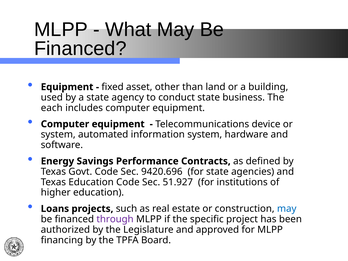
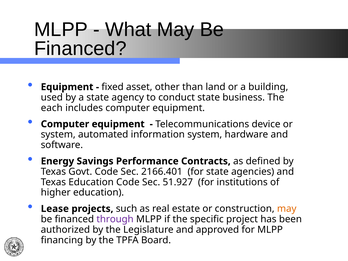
9420.696: 9420.696 -> 2166.401
Loans: Loans -> Lease
may at (287, 209) colour: blue -> orange
